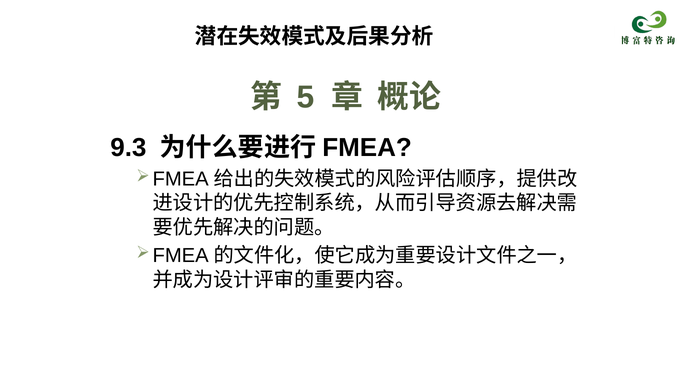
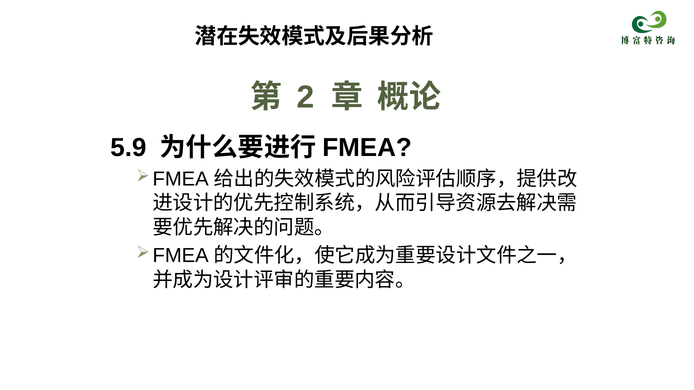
5: 5 -> 2
9.3: 9.3 -> 5.9
